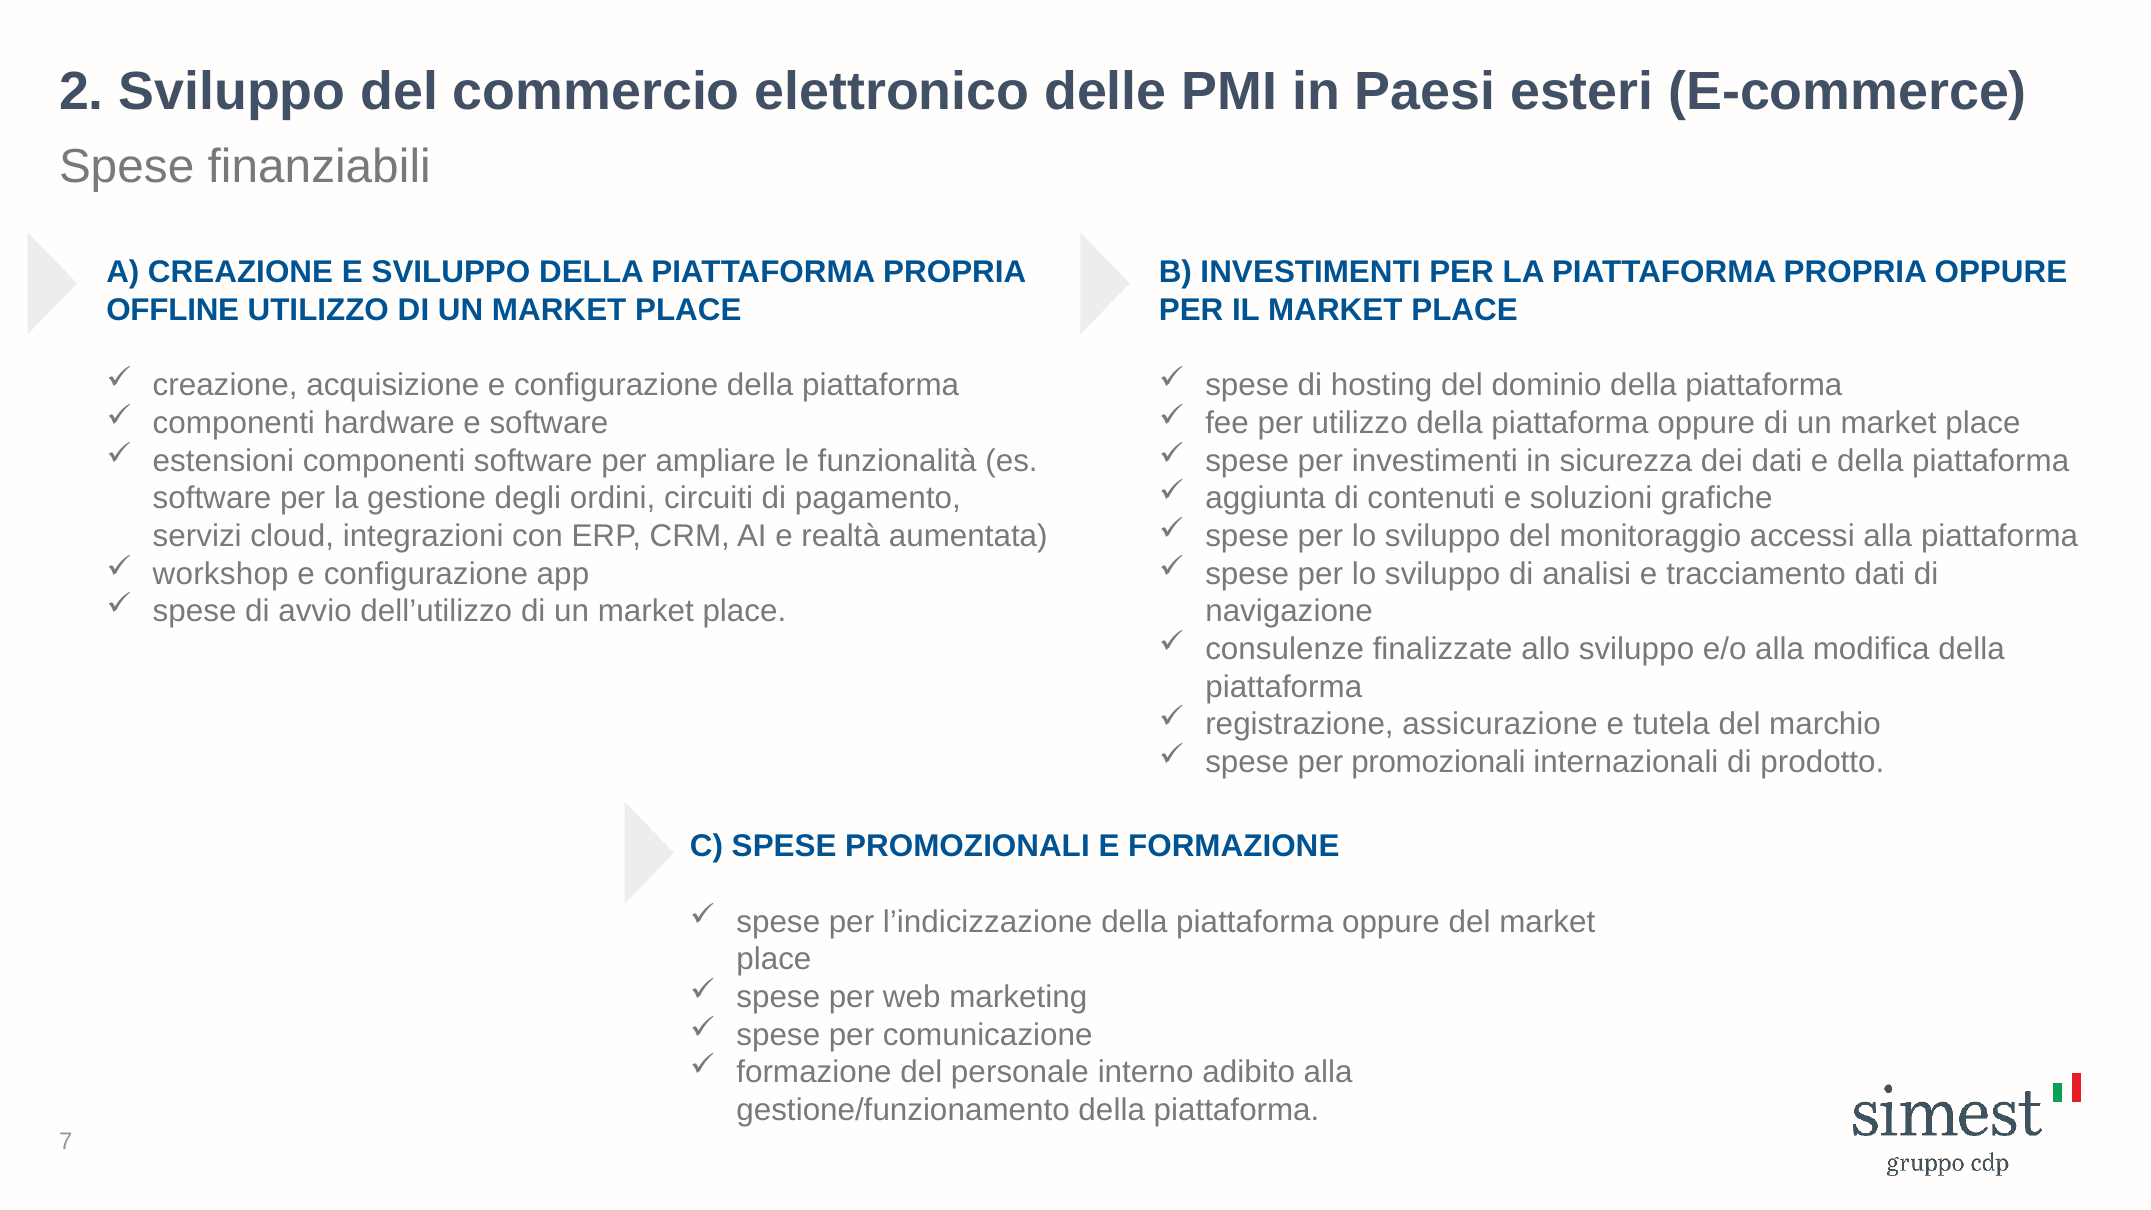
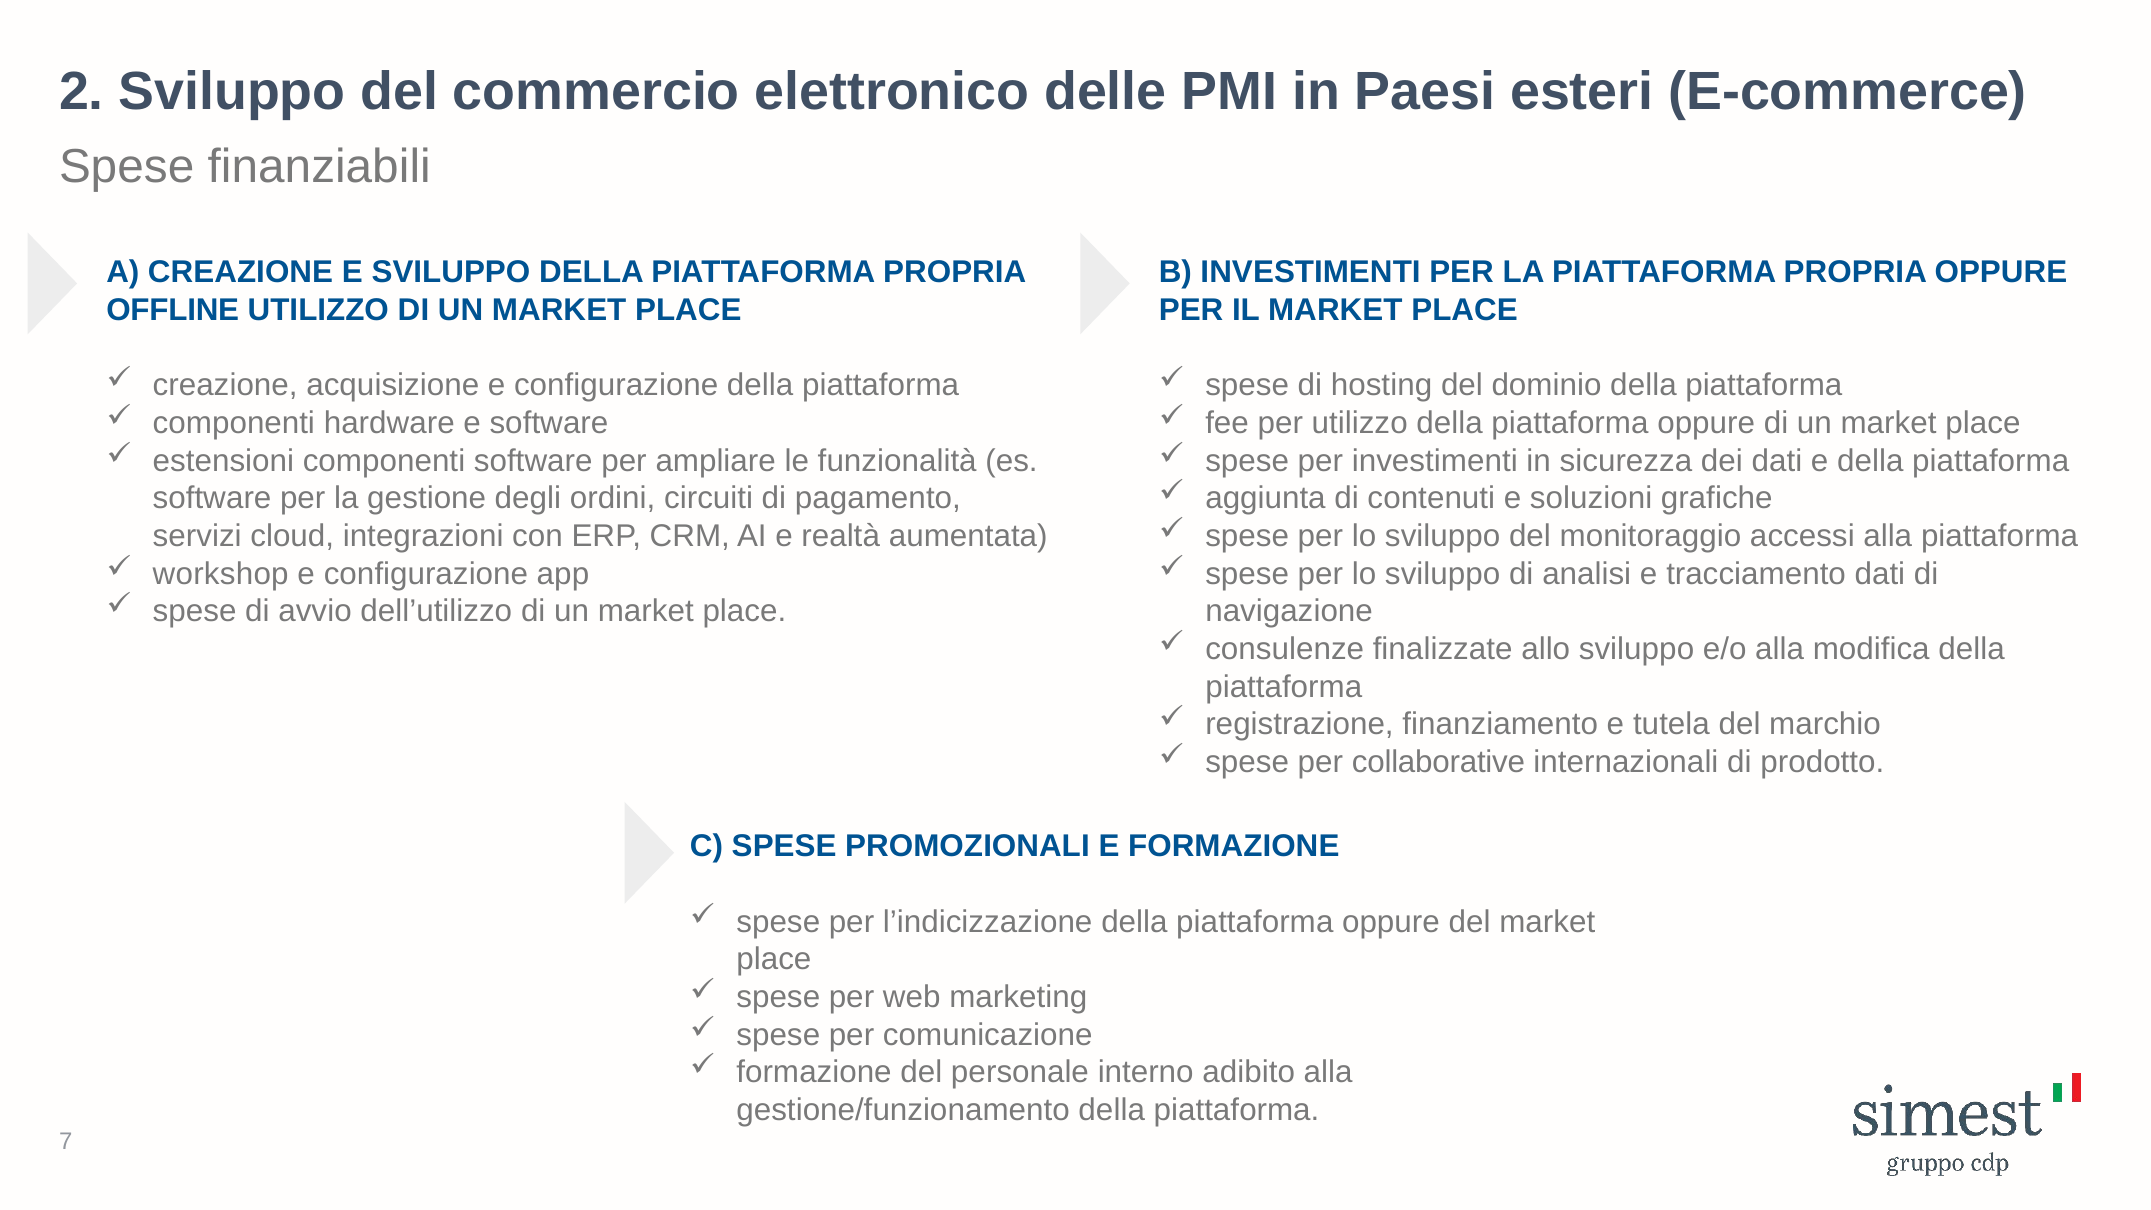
assicurazione: assicurazione -> finanziamento
per promozionali: promozionali -> collaborative
